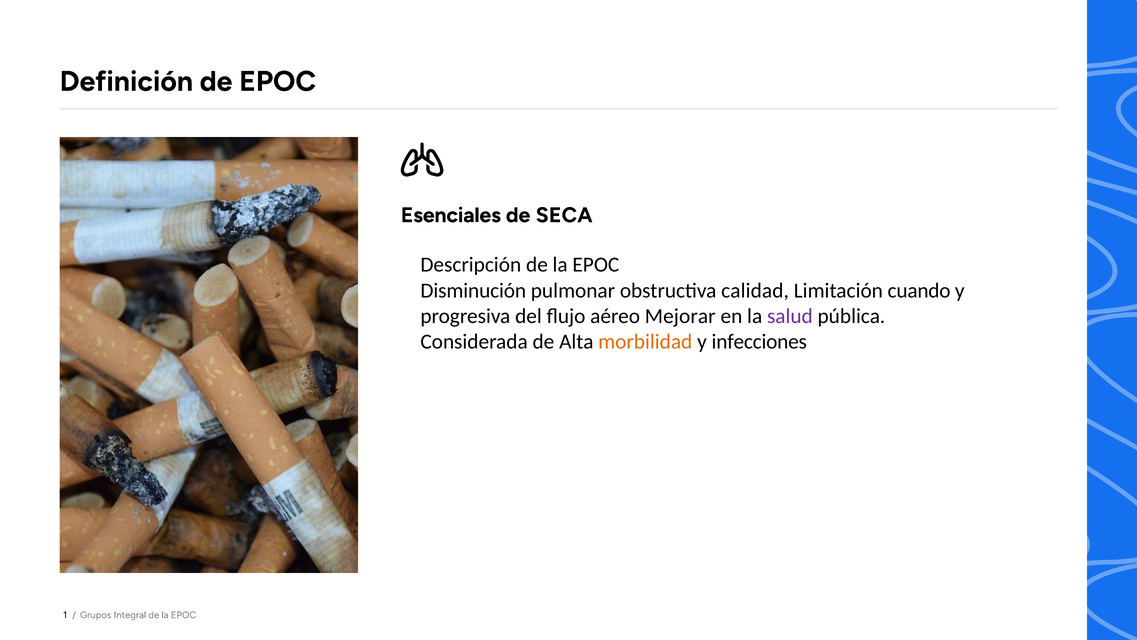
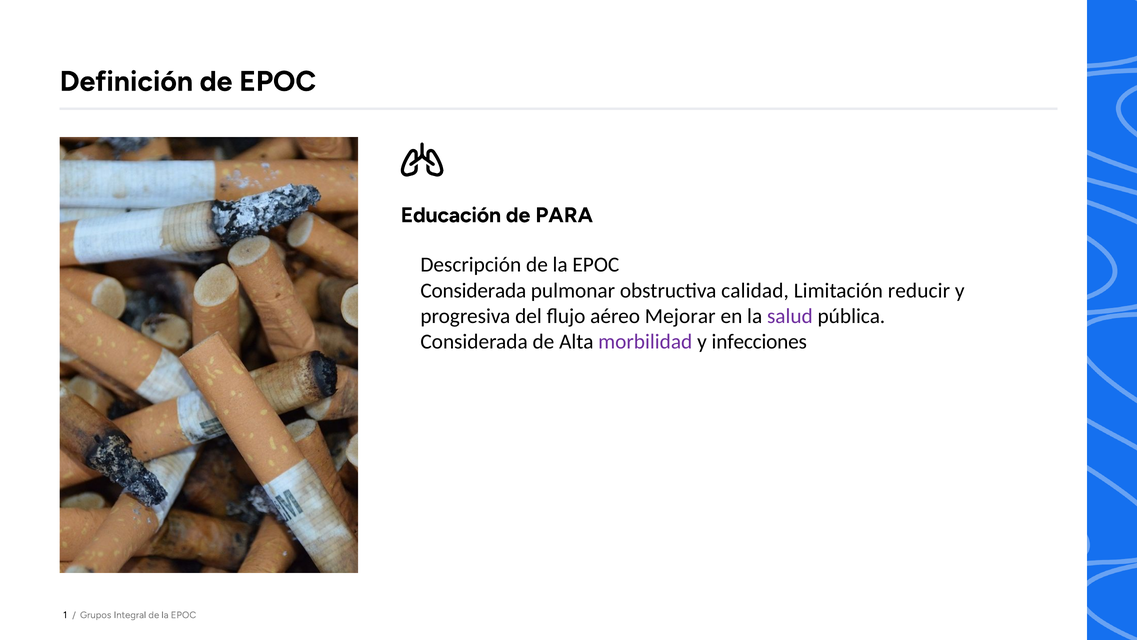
Esenciales: Esenciales -> Educación
SECA: SECA -> PARA
Disminución at (473, 290): Disminución -> Considerada
cuando: cuando -> reducir
morbilidad colour: orange -> purple
